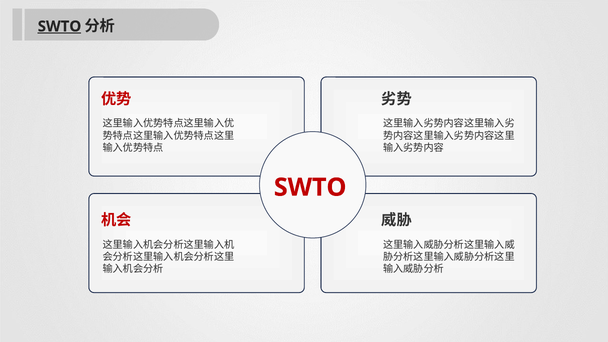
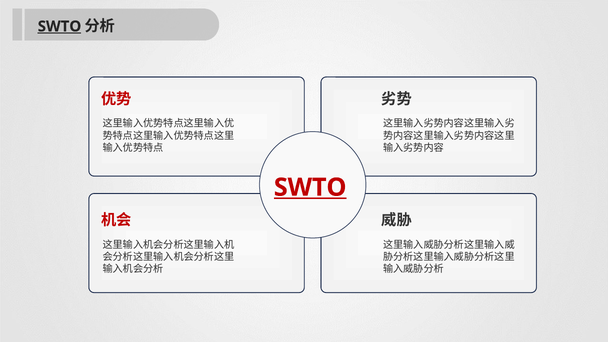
SWTO at (310, 187) underline: none -> present
